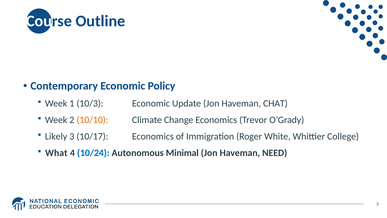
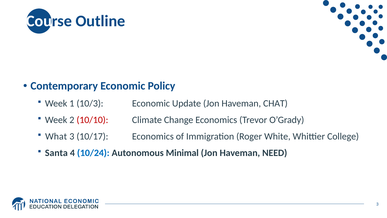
10/10 colour: orange -> red
Likely: Likely -> What
What: What -> Santa
